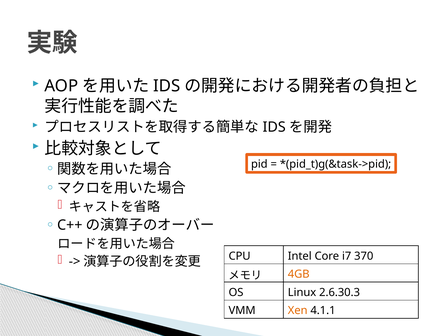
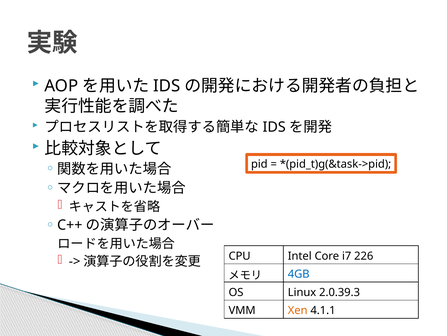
370: 370 -> 226
4GB colour: orange -> blue
2.6.30.3: 2.6.30.3 -> 2.0.39.3
